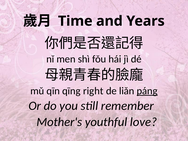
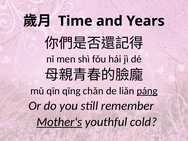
right: right -> chǎn
Mother's underline: none -> present
love: love -> cold
